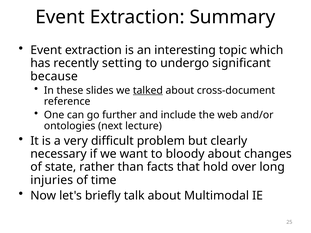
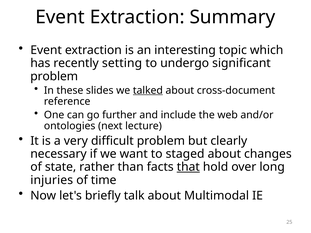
because at (54, 76): because -> problem
bloody: bloody -> staged
that underline: none -> present
